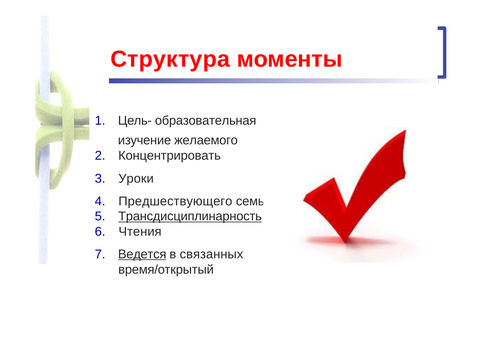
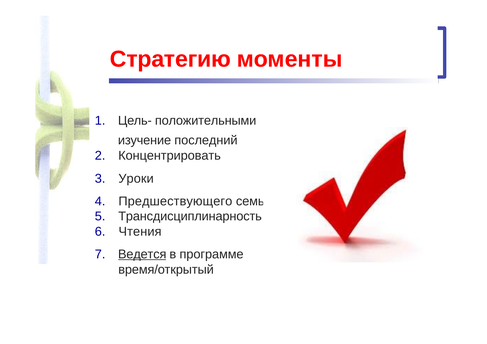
Структура: Структура -> Стратегию
образовательная: образовательная -> положительными
желаемого: желаемого -> последний
Трансдисциплинарность underline: present -> none
связанных: связанных -> программе
